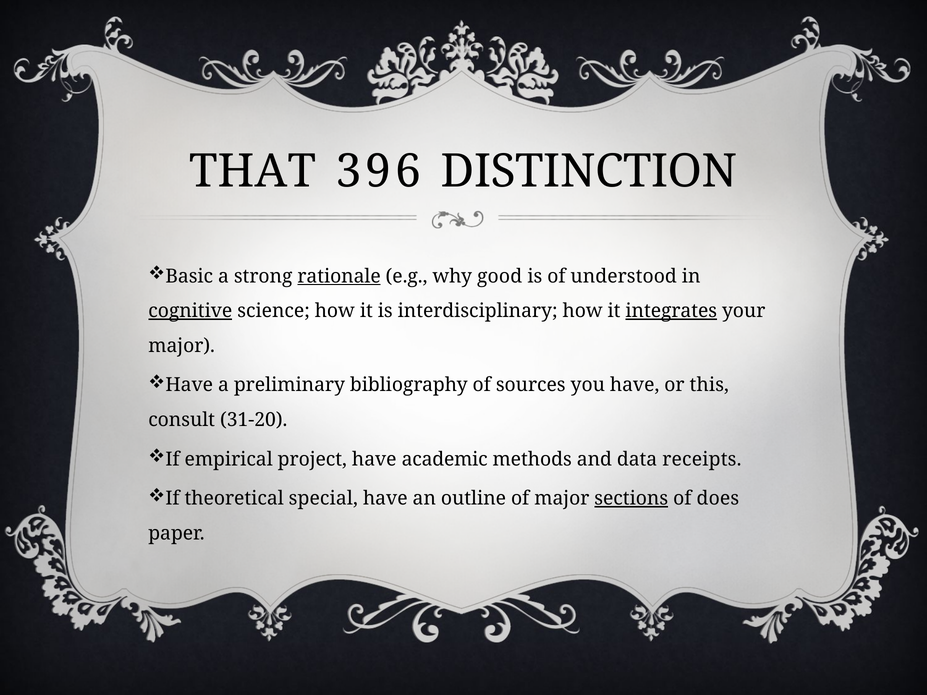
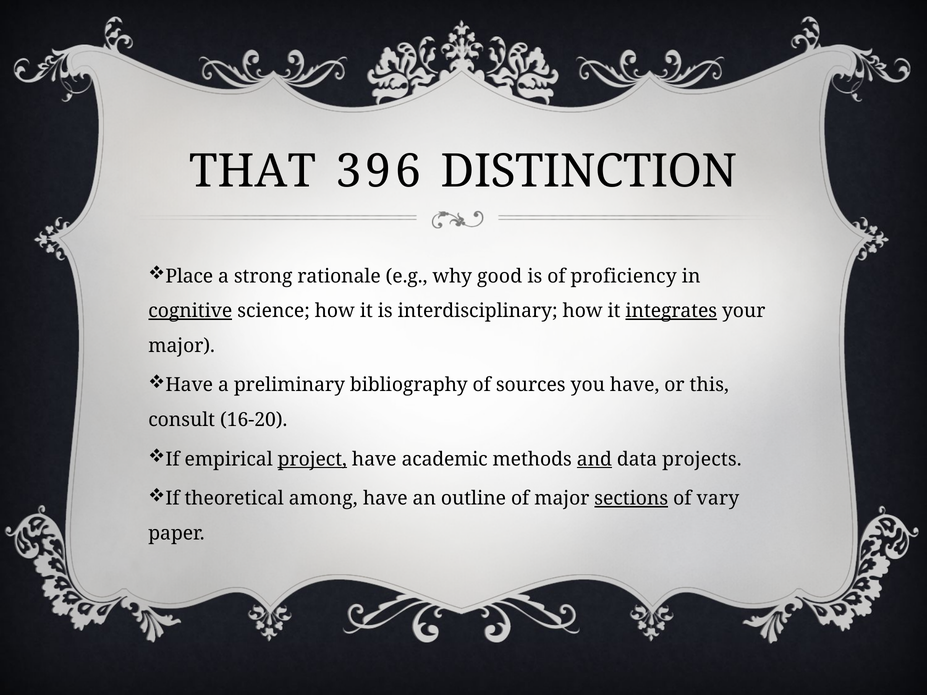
Basic: Basic -> Place
rationale underline: present -> none
understood: understood -> proficiency
31-20: 31-20 -> 16-20
project underline: none -> present
and underline: none -> present
receipts: receipts -> projects
special: special -> among
does: does -> vary
